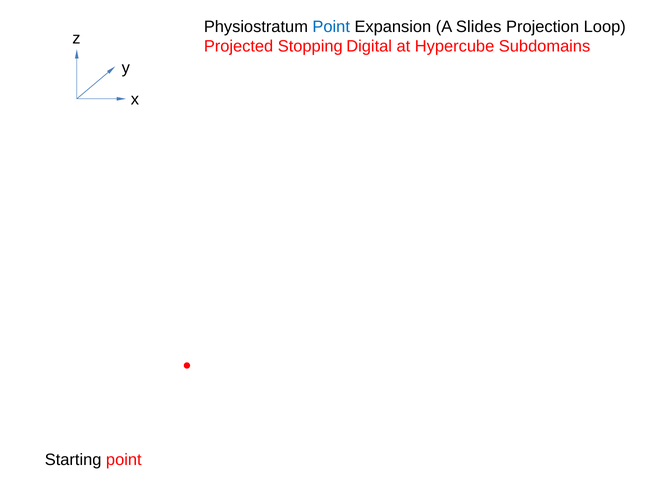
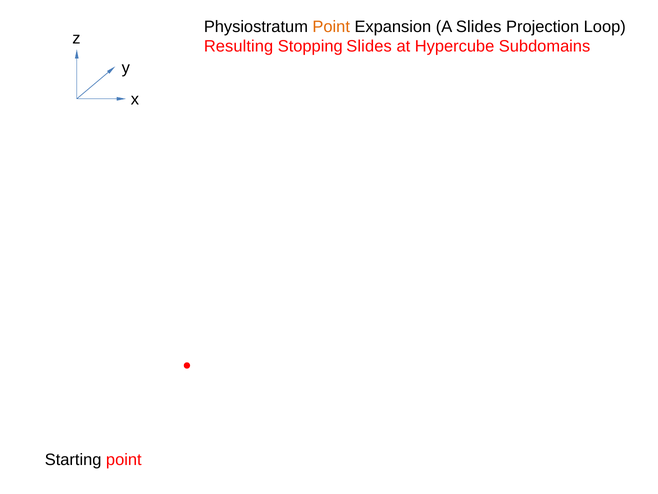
Point at (331, 27) colour: blue -> orange
Projected: Projected -> Resulting
Stopping Digital: Digital -> Slides
